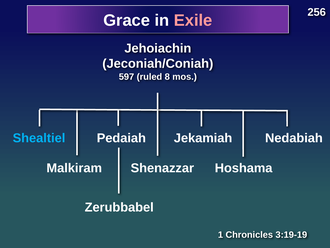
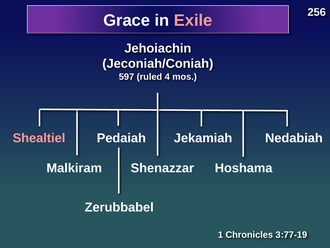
8: 8 -> 4
Shealtiel colour: light blue -> pink
3:19-19: 3:19-19 -> 3:77-19
